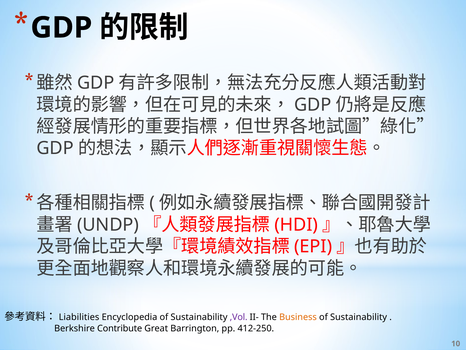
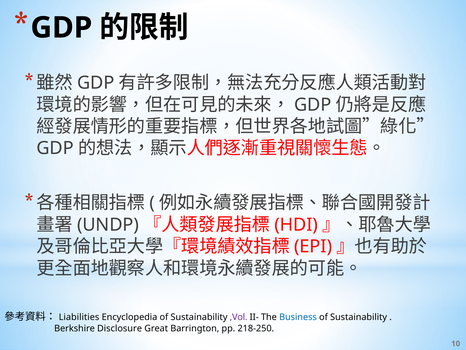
Business colour: orange -> blue
Contribute: Contribute -> Disclosure
412-250: 412-250 -> 218-250
